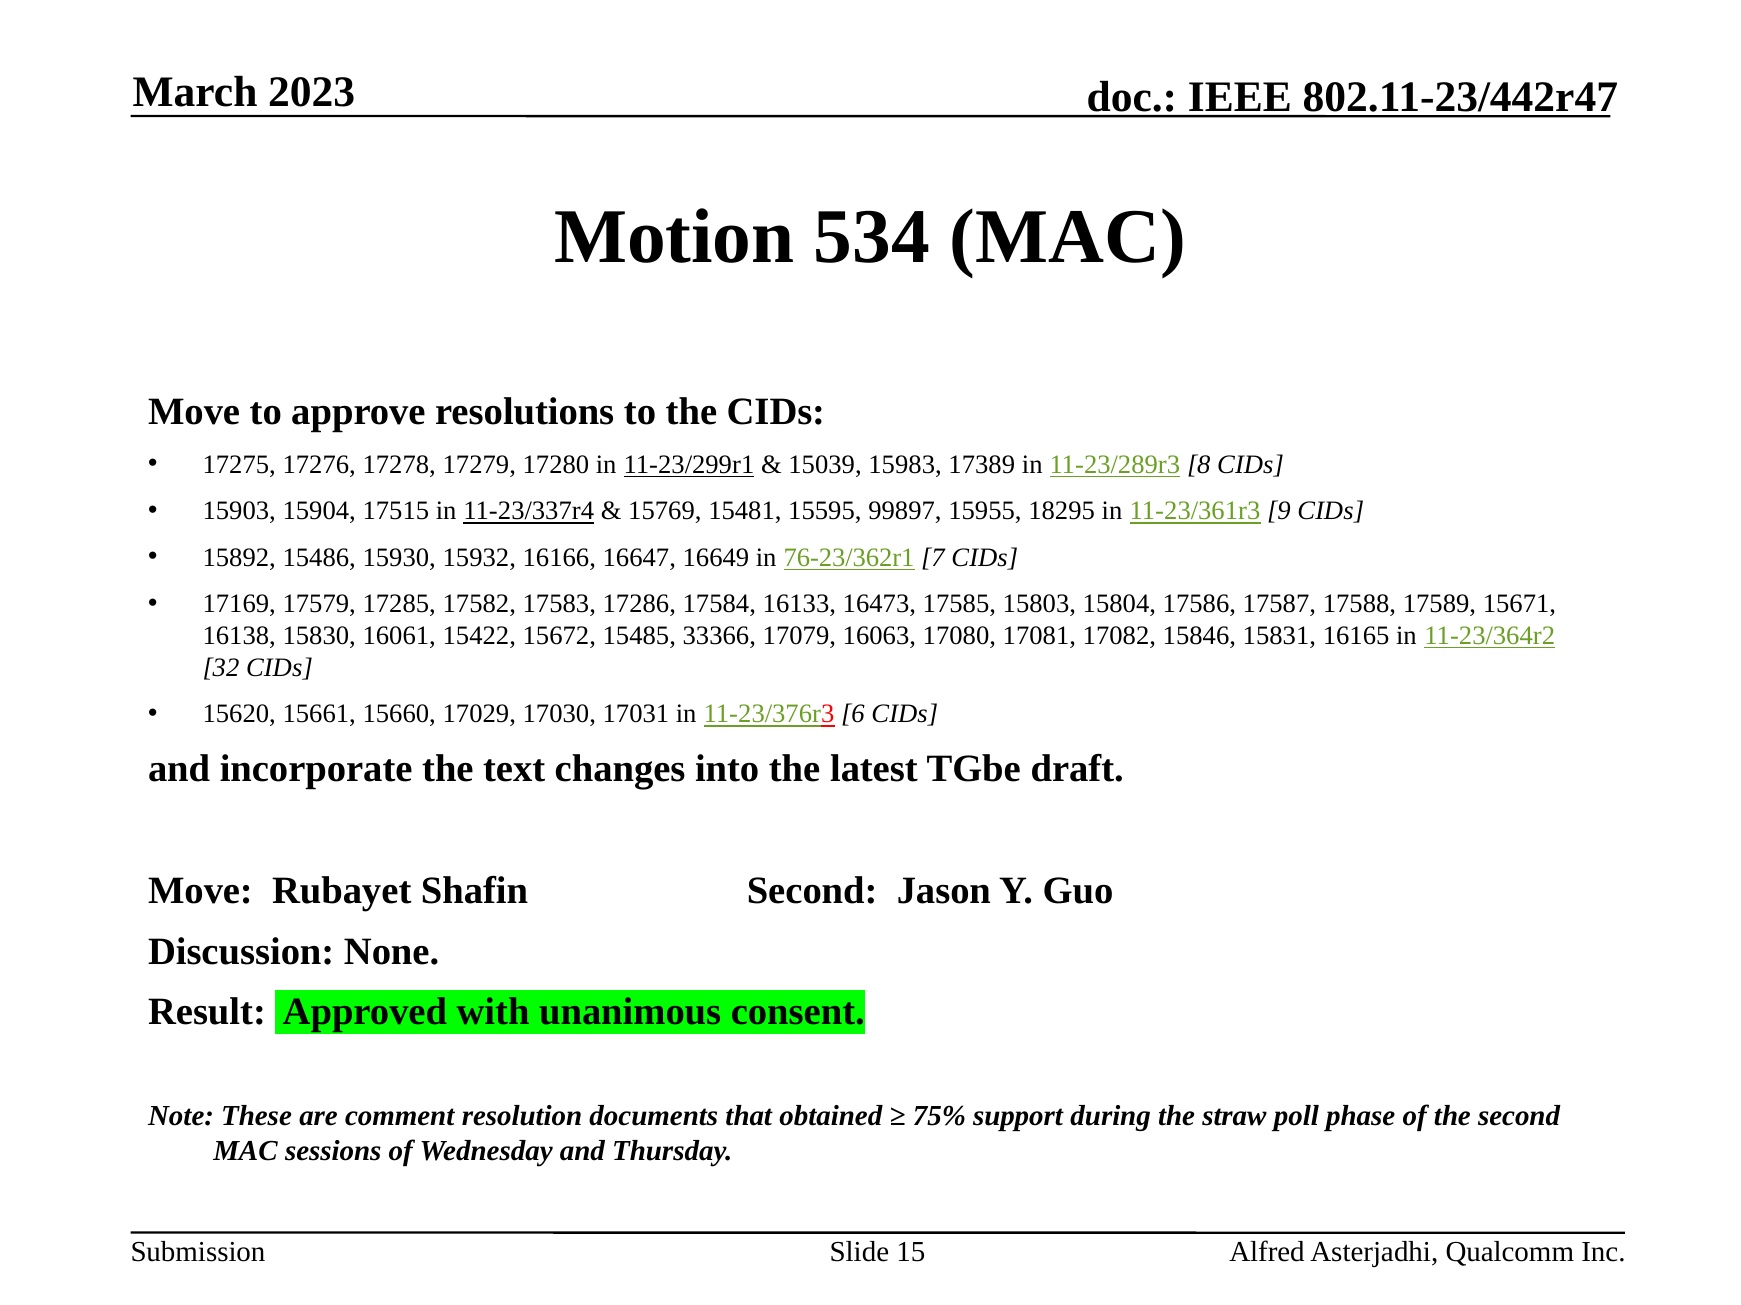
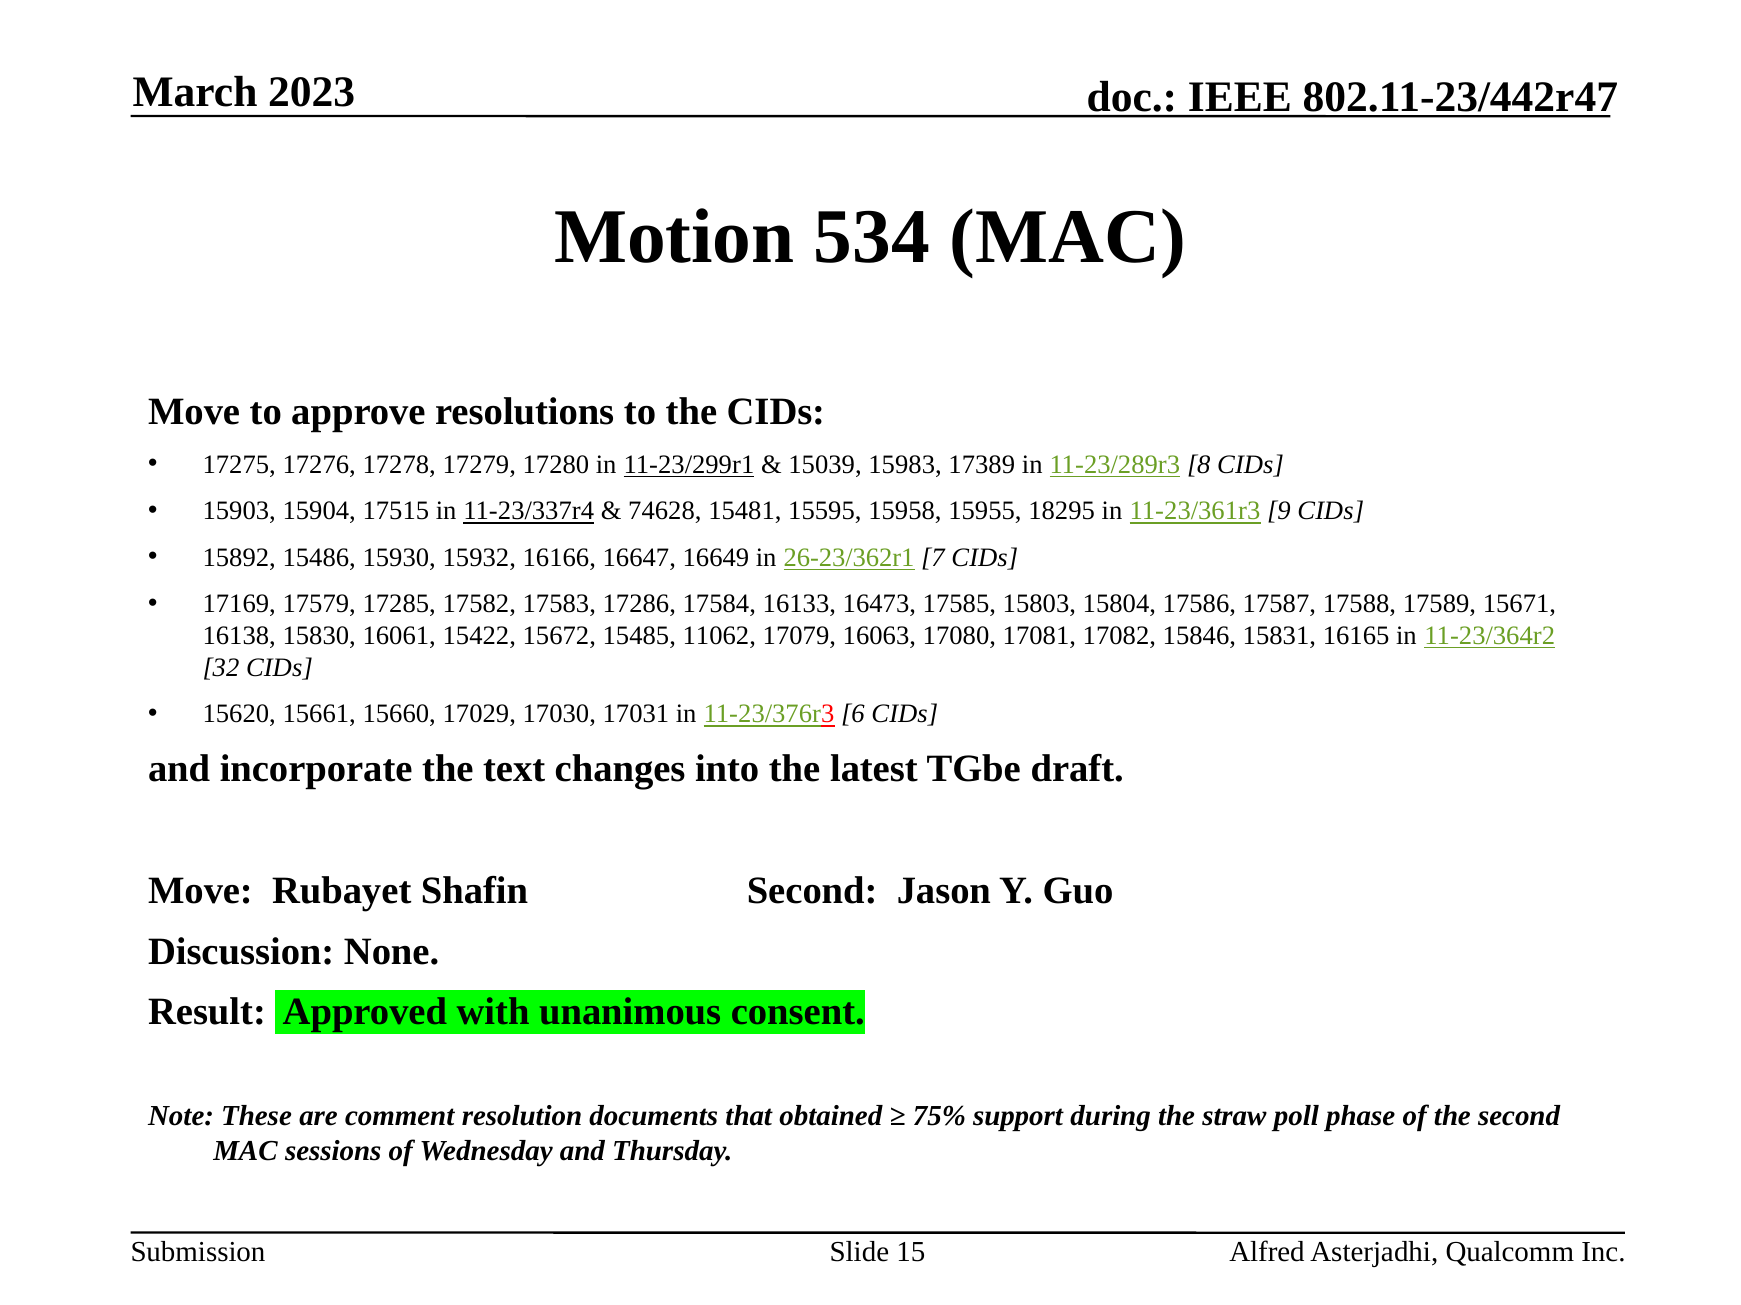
15769: 15769 -> 74628
99897: 99897 -> 15958
76-23/362r1: 76-23/362r1 -> 26-23/362r1
33366: 33366 -> 11062
